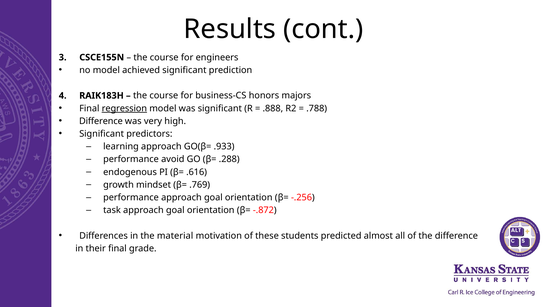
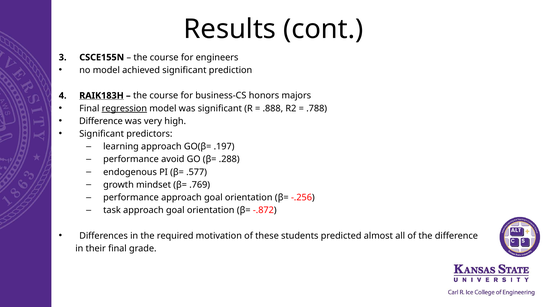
RAIK183H underline: none -> present
.933: .933 -> .197
.616: .616 -> .577
material: material -> required
